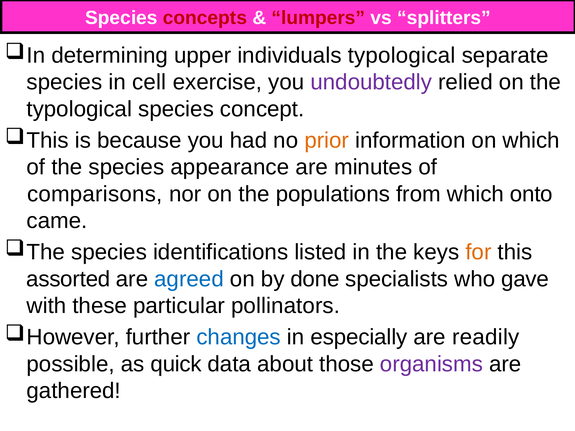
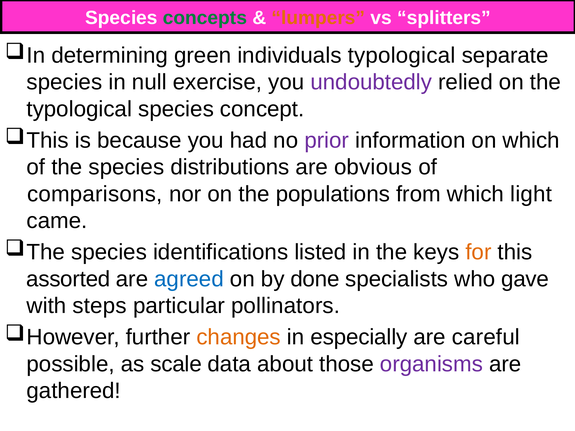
concepts colour: red -> green
lumpers colour: red -> orange
upper: upper -> green
cell: cell -> null
prior colour: orange -> purple
appearance: appearance -> distributions
minutes: minutes -> obvious
onto: onto -> light
these: these -> steps
changes colour: blue -> orange
readily: readily -> careful
quick: quick -> scale
